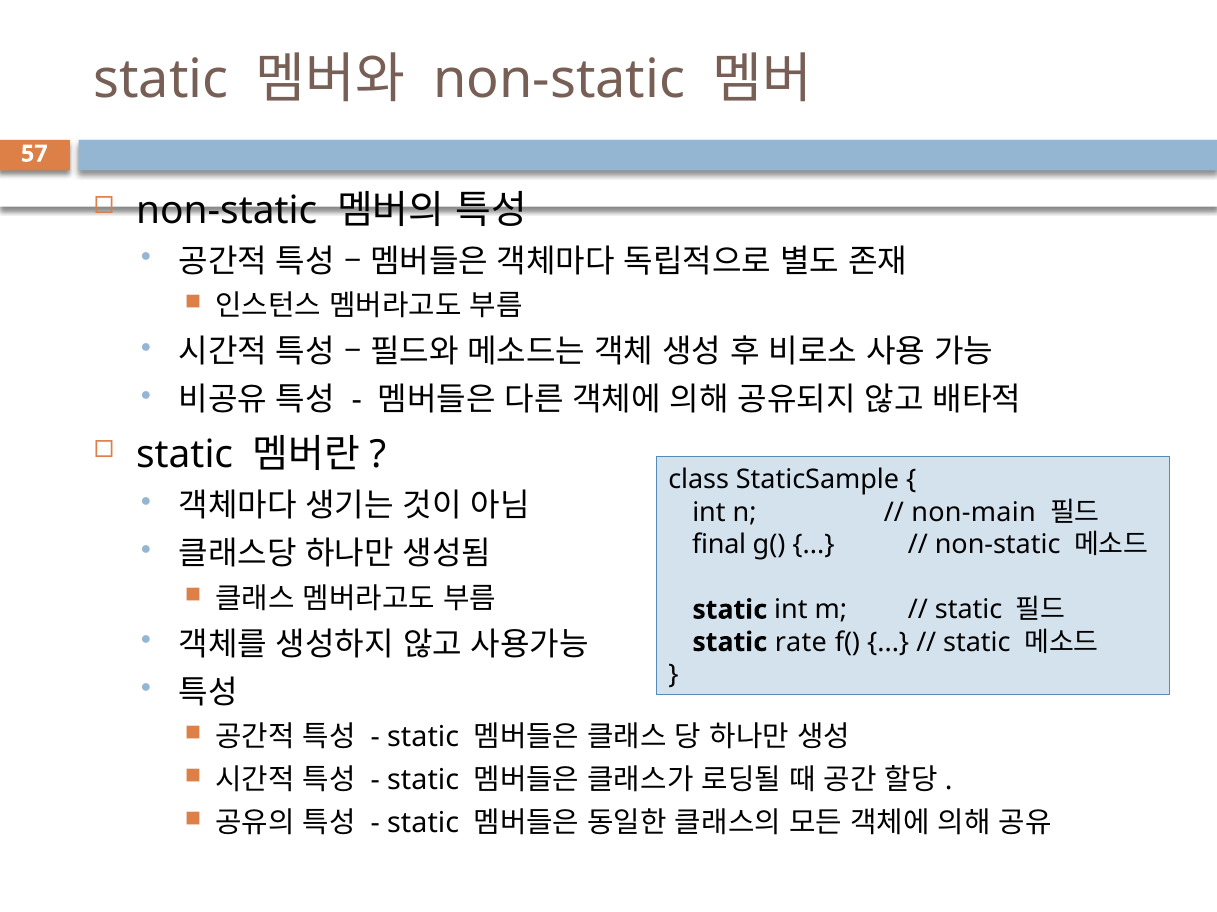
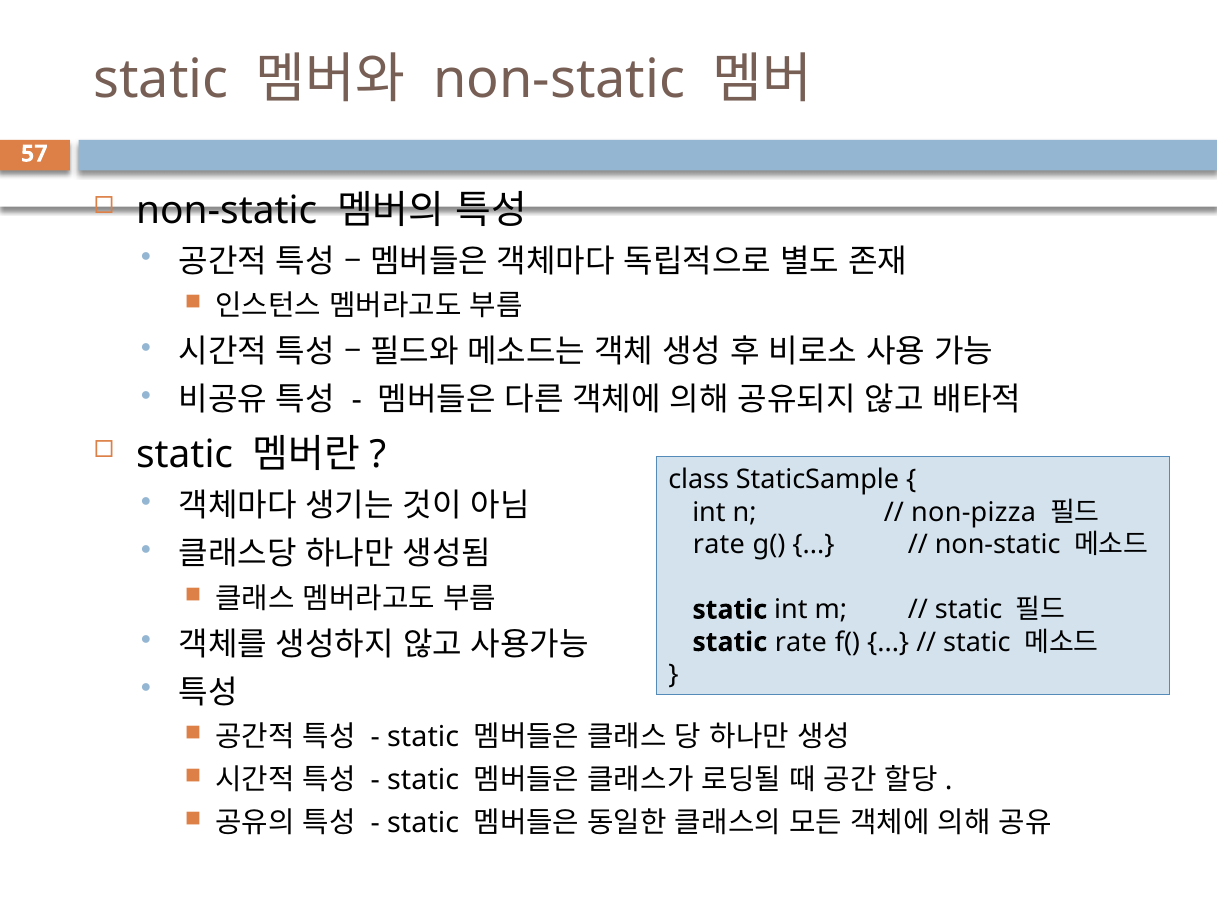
non-main: non-main -> non-pizza
final at (719, 545): final -> rate
